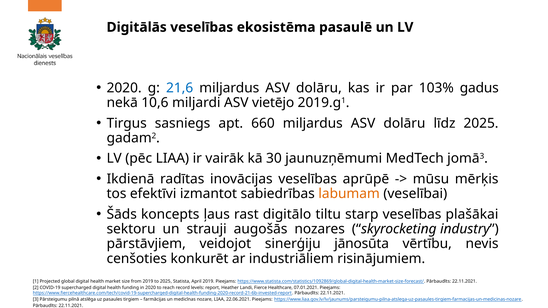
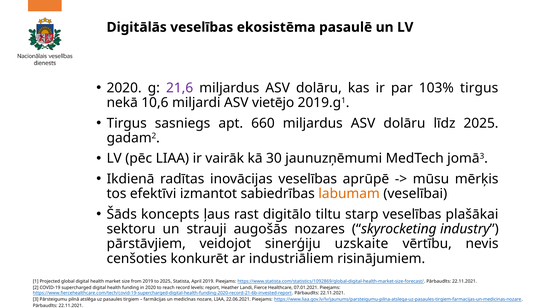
21,6 colour: blue -> purple
103% gadus: gadus -> tirgus
jānosūta: jānosūta -> uzskaite
